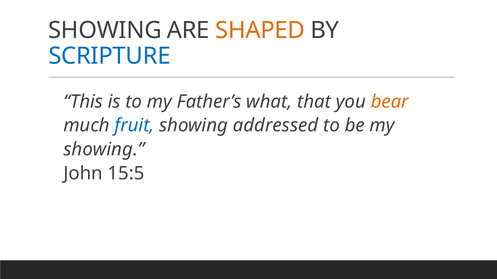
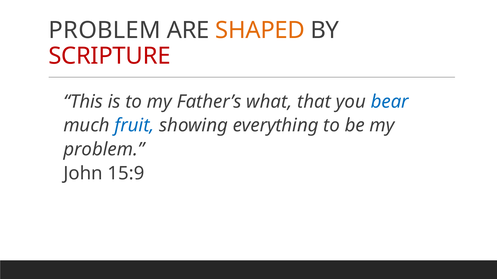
SHOWING at (105, 30): SHOWING -> PROBLEM
SCRIPTURE colour: blue -> red
bear colour: orange -> blue
addressed: addressed -> everything
showing at (104, 150): showing -> problem
15:5: 15:5 -> 15:9
